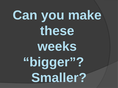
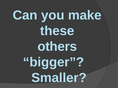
weeks: weeks -> others
